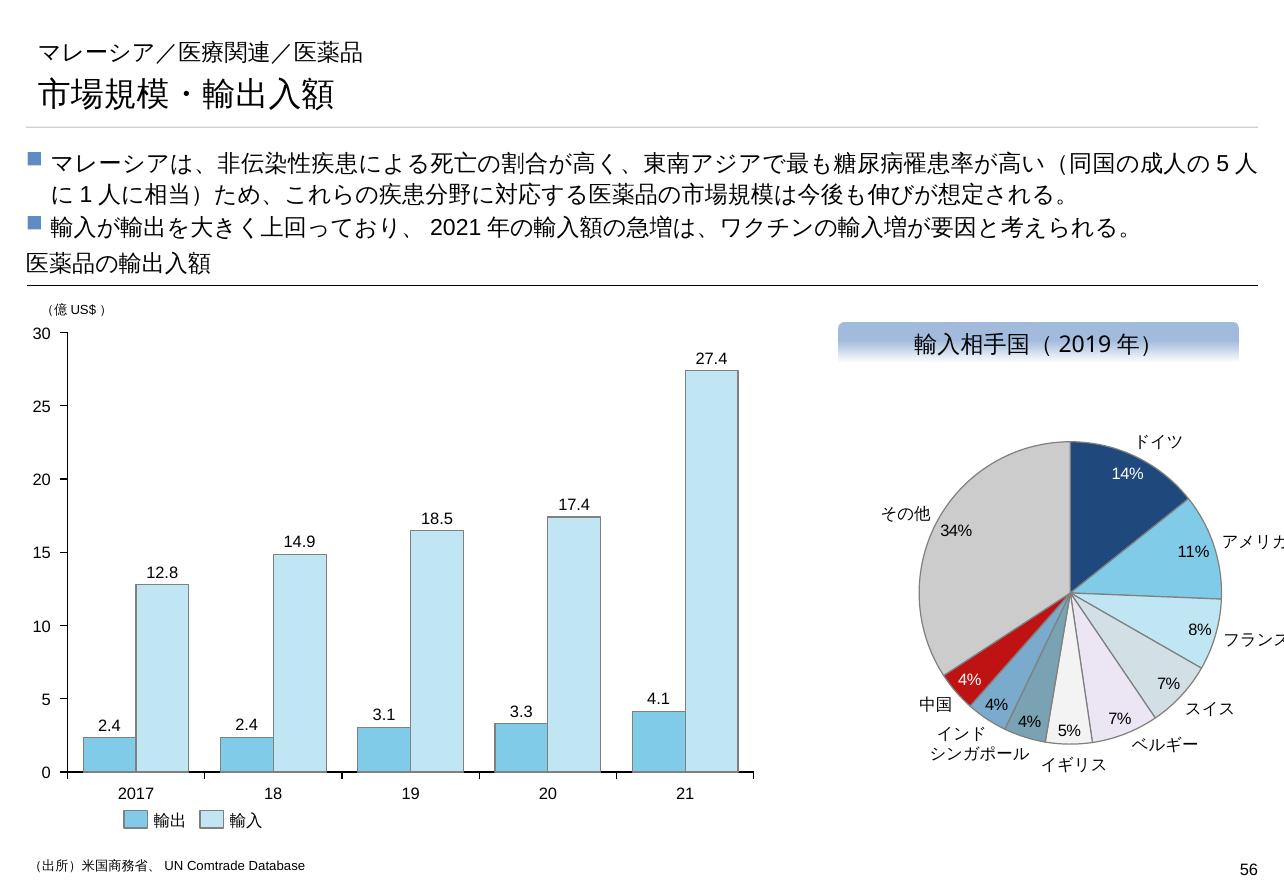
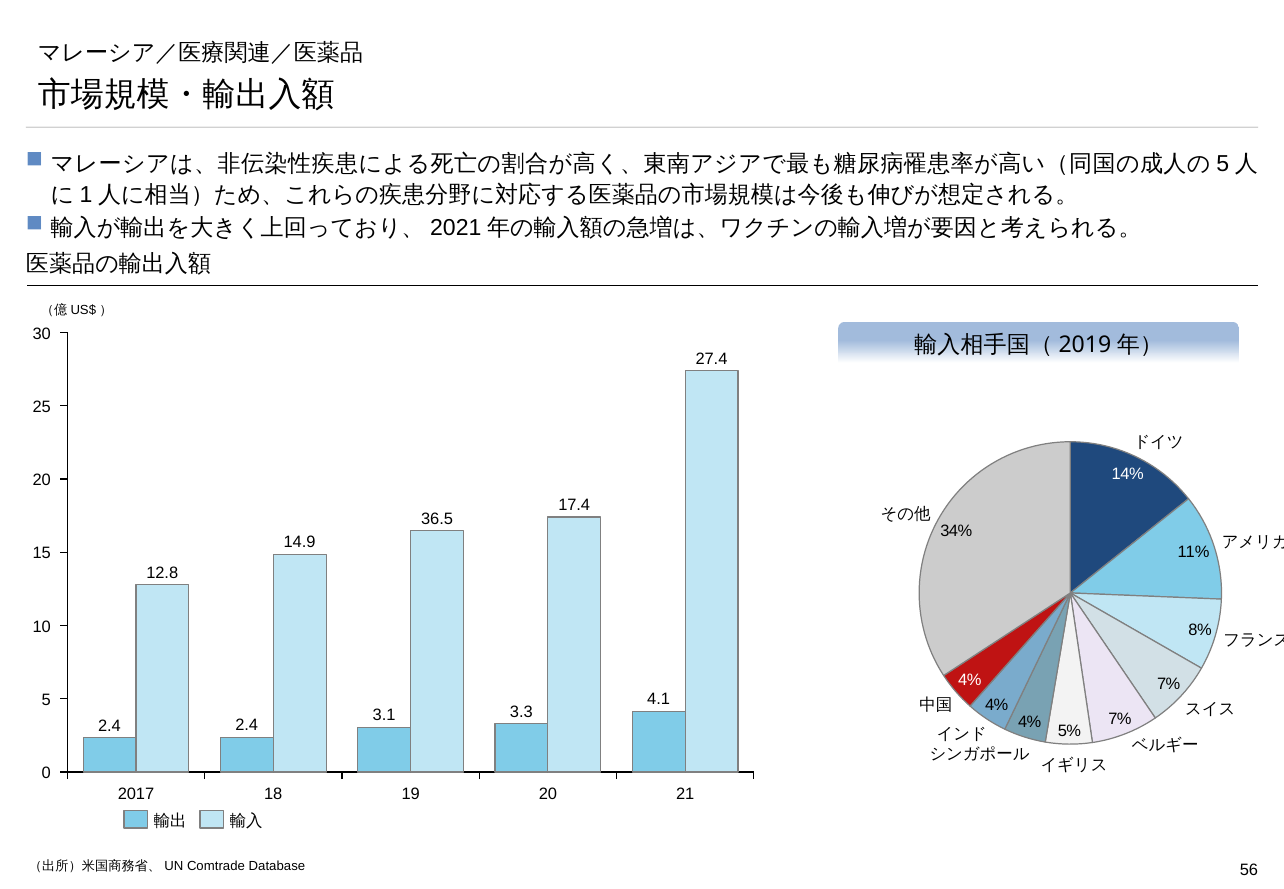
18.5: 18.5 -> 36.5
